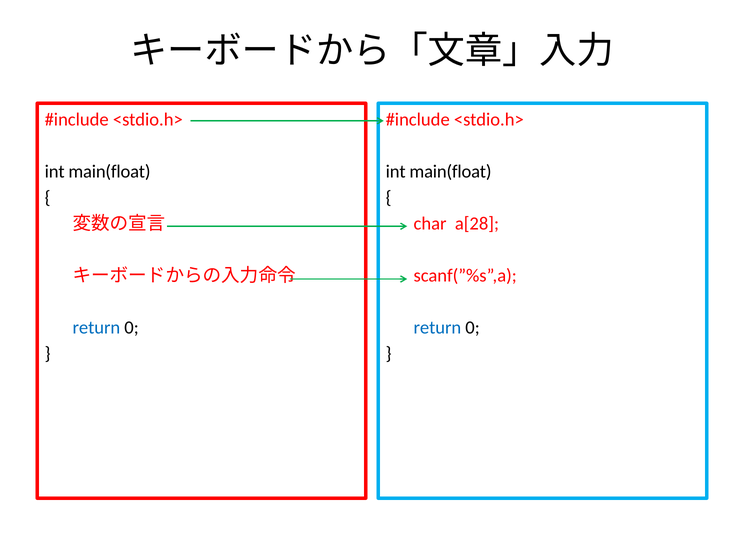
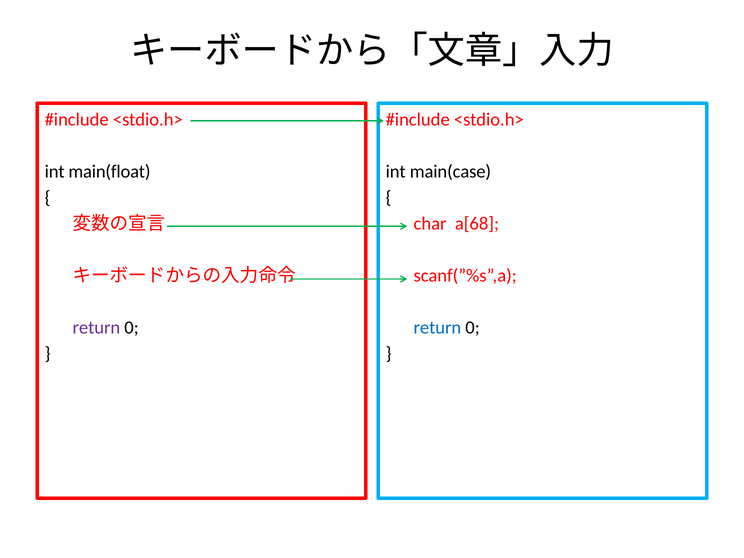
main(float at (450, 171): main(float -> main(case
a[28: a[28 -> a[68
return at (96, 328) colour: blue -> purple
